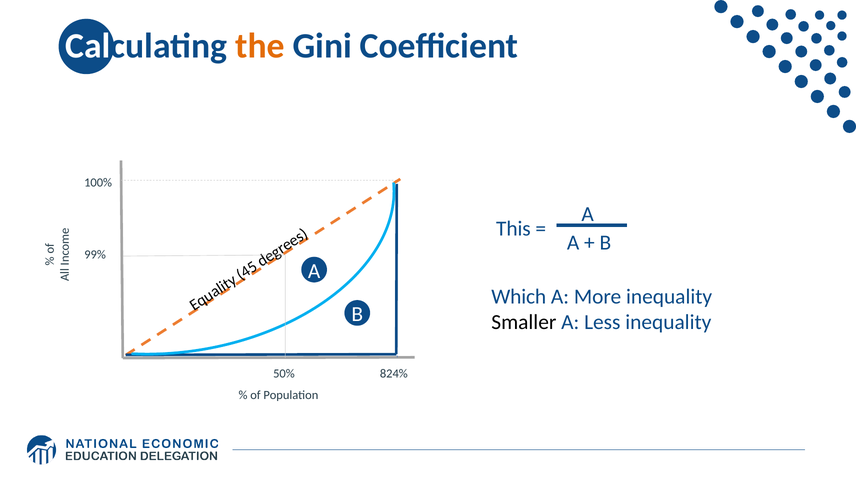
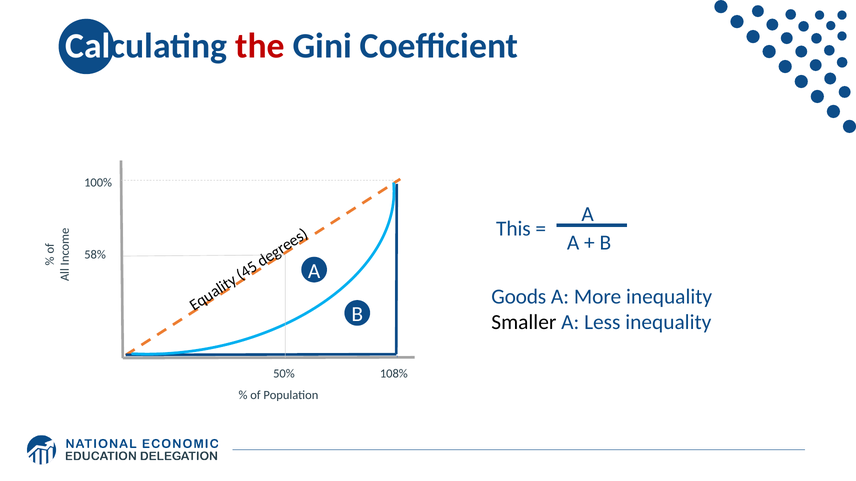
the colour: orange -> red
99%: 99% -> 58%
Which: Which -> Goods
824%: 824% -> 108%
